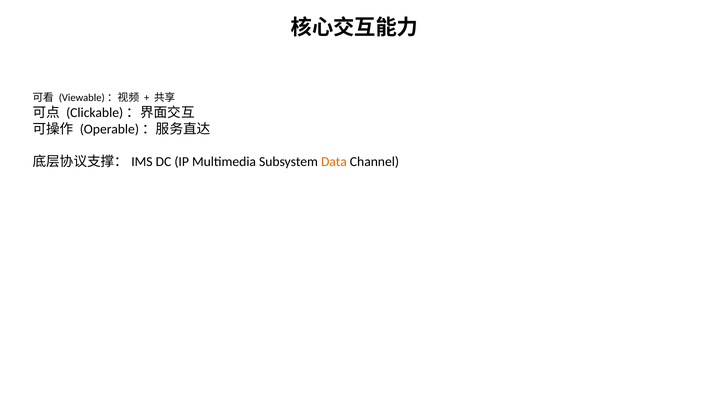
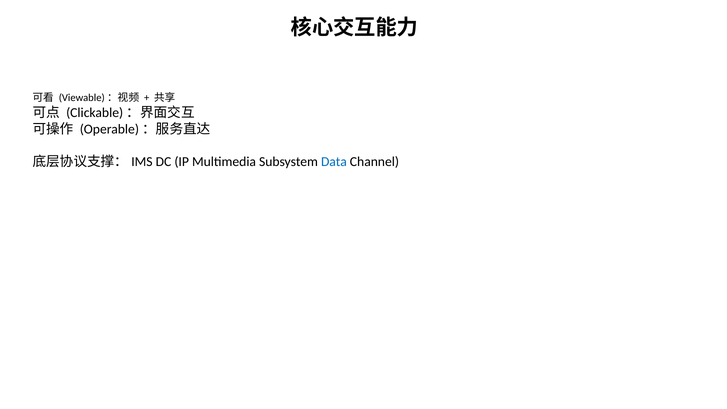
Data colour: orange -> blue
